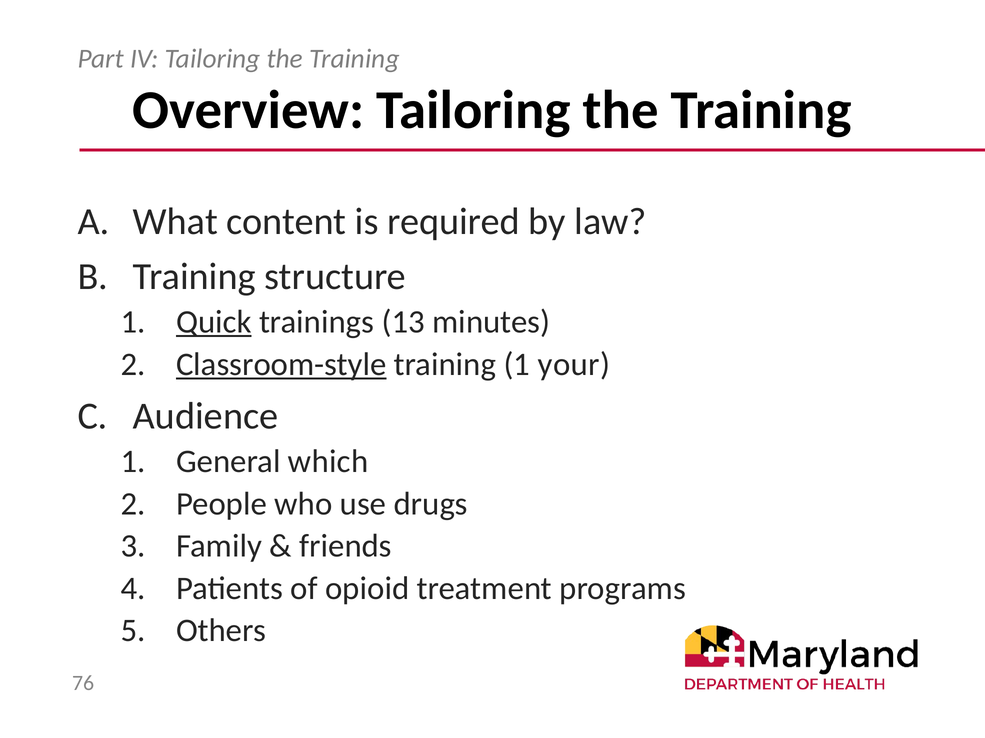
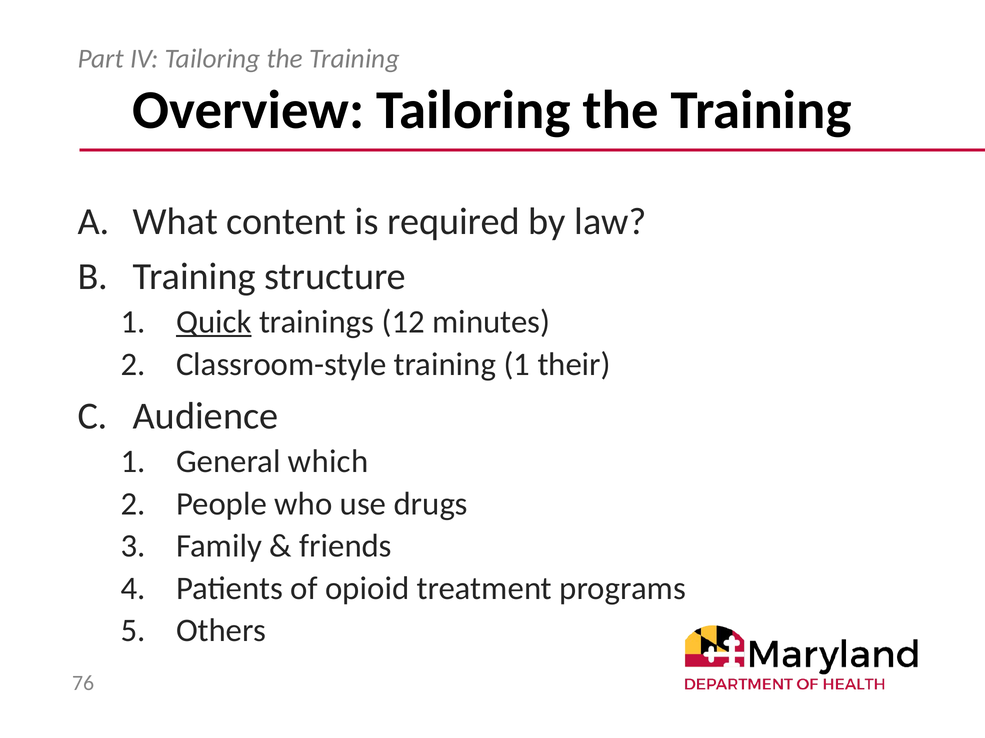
13: 13 -> 12
Classroom-style underline: present -> none
your: your -> their
